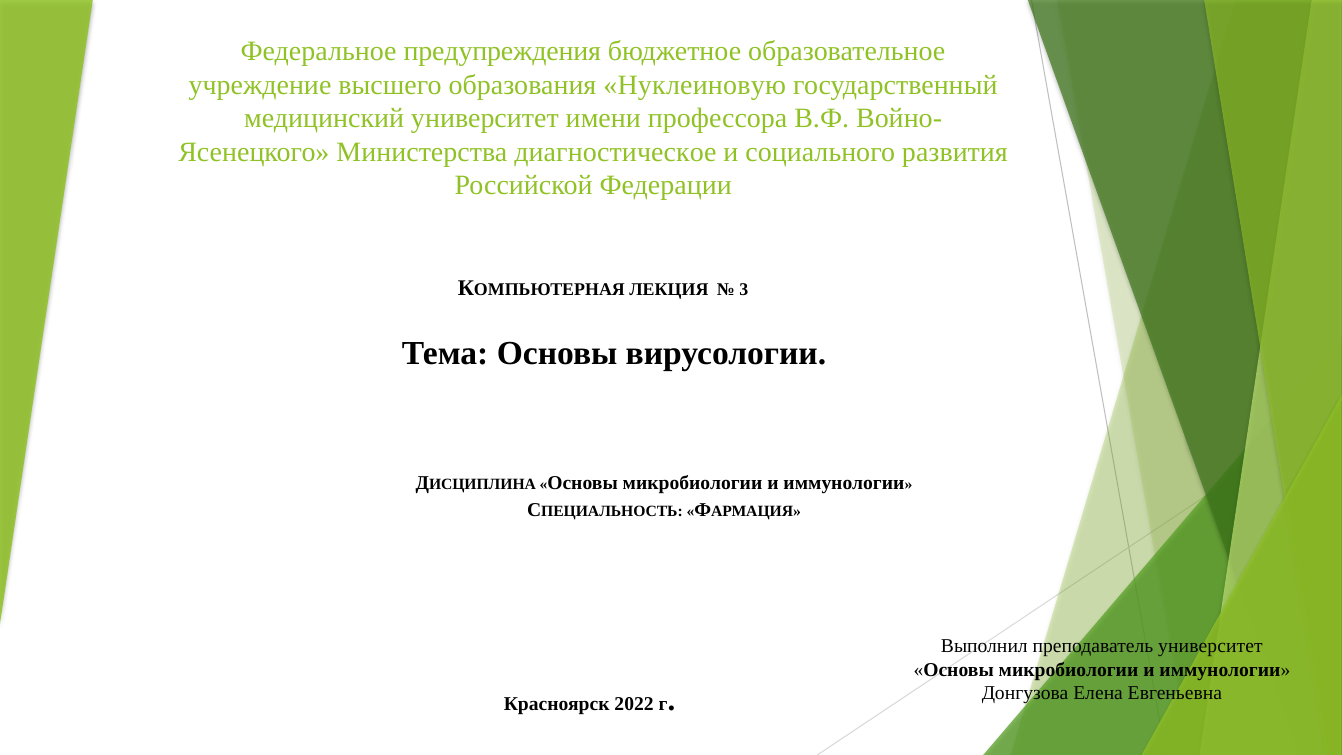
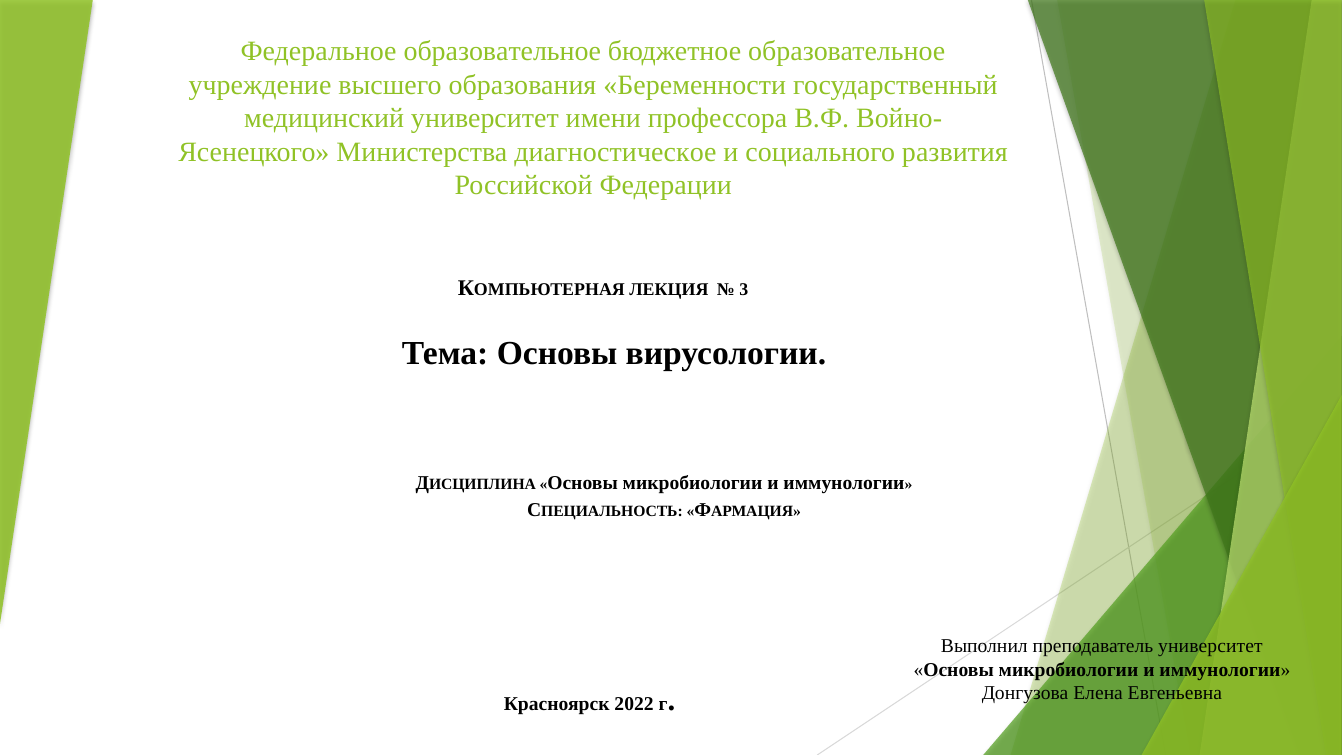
Федеральное предупреждения: предупреждения -> образовательное
Нуклеиновую: Нуклеиновую -> Беременности
